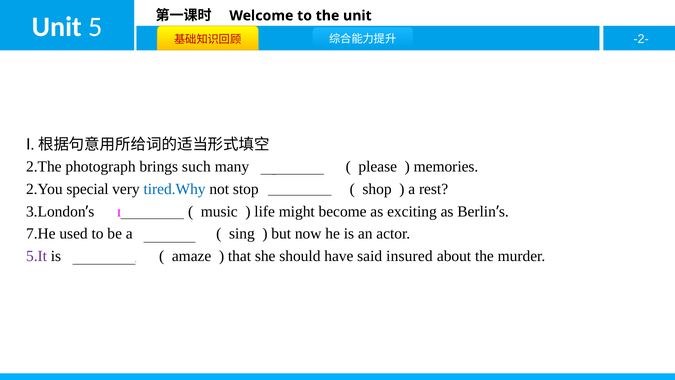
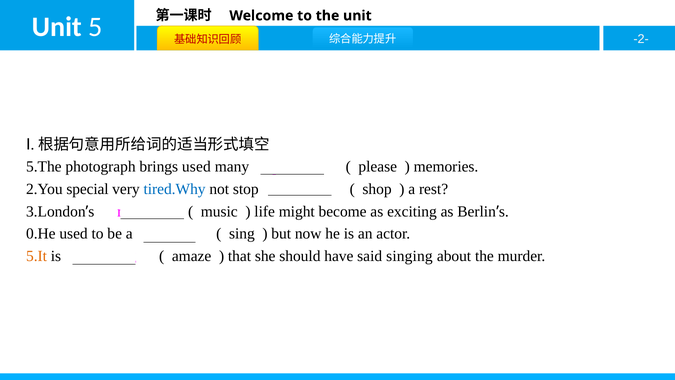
2.The: 2.The -> 5.The
brings such: such -> used
7.He: 7.He -> 0.He
5.It colour: purple -> orange
insured: insured -> singing
